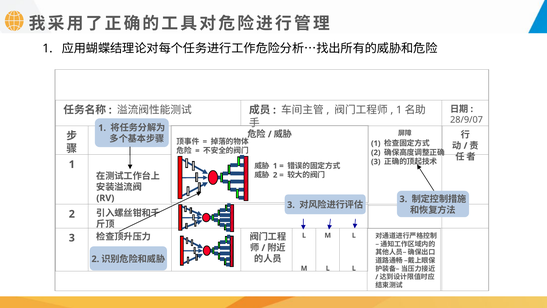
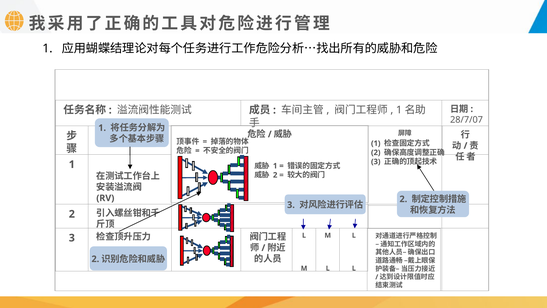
28/9/07: 28/9/07 -> 28/7/07
3 at (403, 199): 3 -> 2
